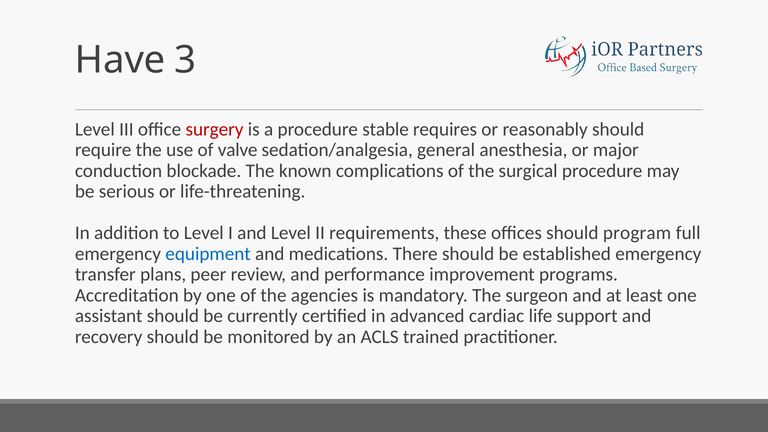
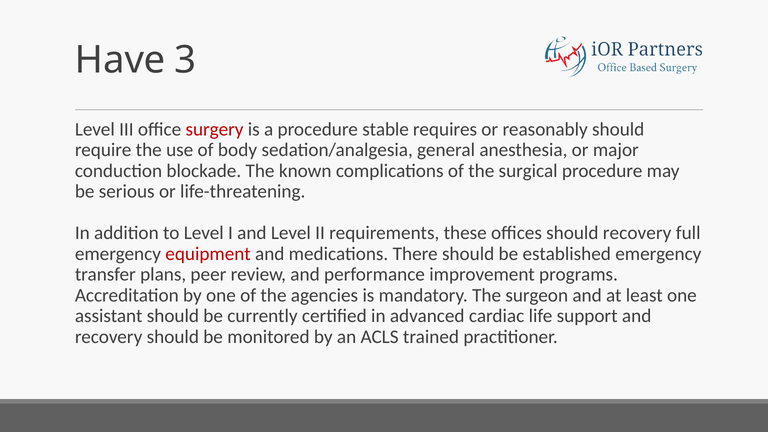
valve: valve -> body
should program: program -> recovery
equipment colour: blue -> red
